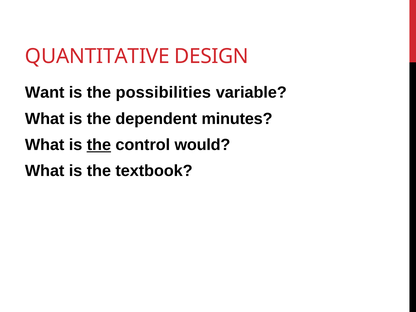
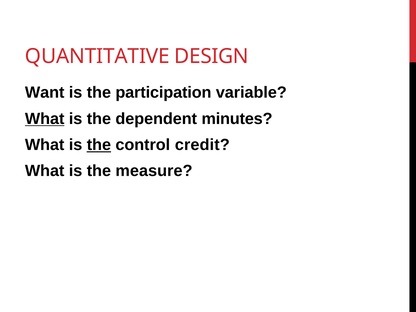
possibilities: possibilities -> participation
What at (45, 119) underline: none -> present
would: would -> credit
textbook: textbook -> measure
